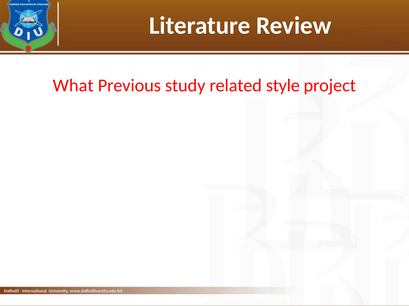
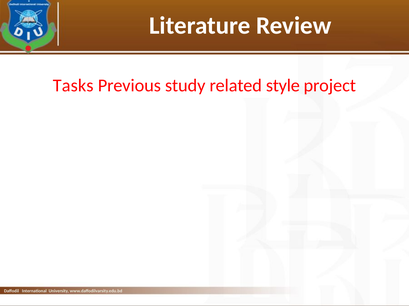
What: What -> Tasks
